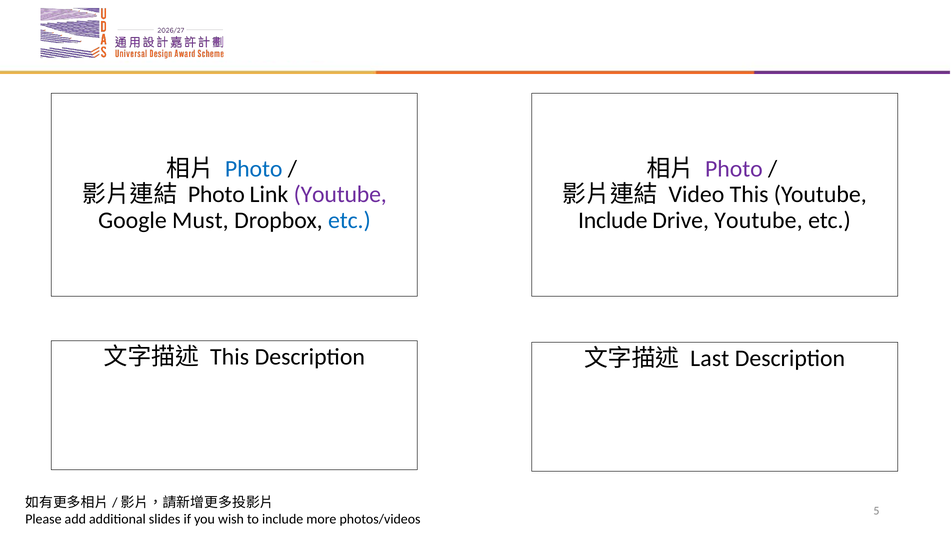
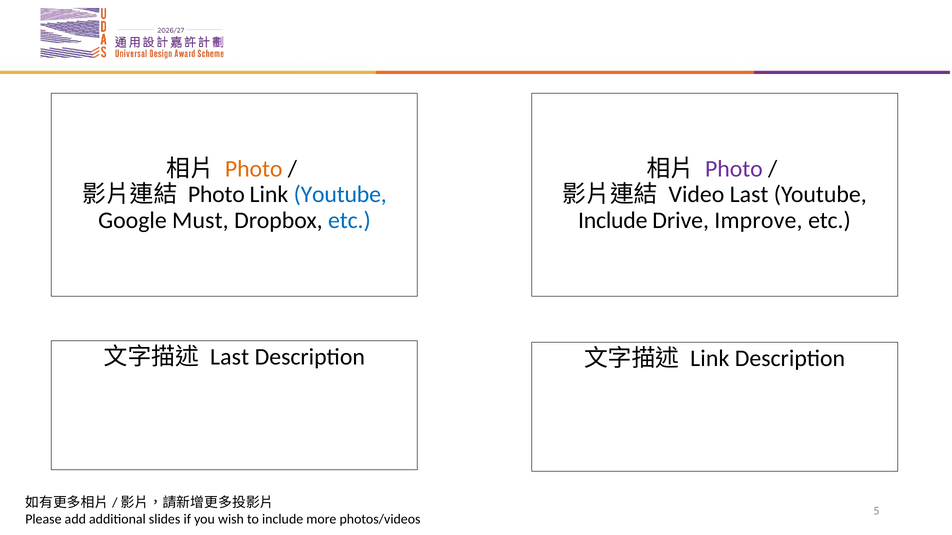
Photo at (254, 169) colour: blue -> orange
Youtube at (340, 195) colour: purple -> blue
Video This: This -> Last
Drive Youtube: Youtube -> Improve
This at (230, 357): This -> Last
Last at (710, 359): Last -> Link
